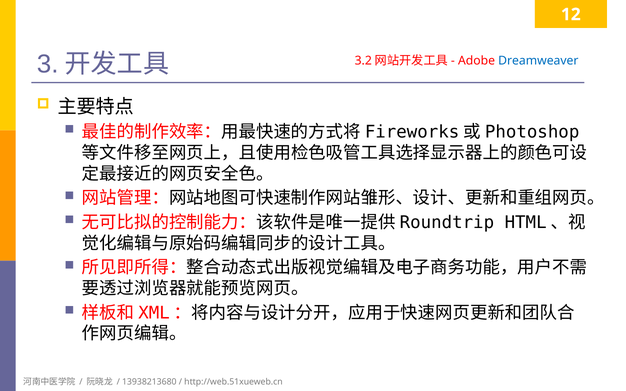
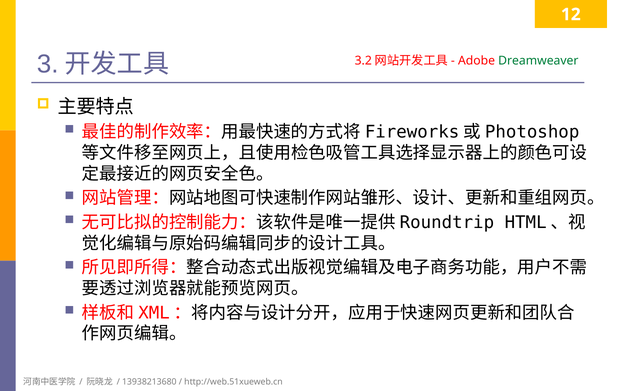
Dreamweaver colour: blue -> green
